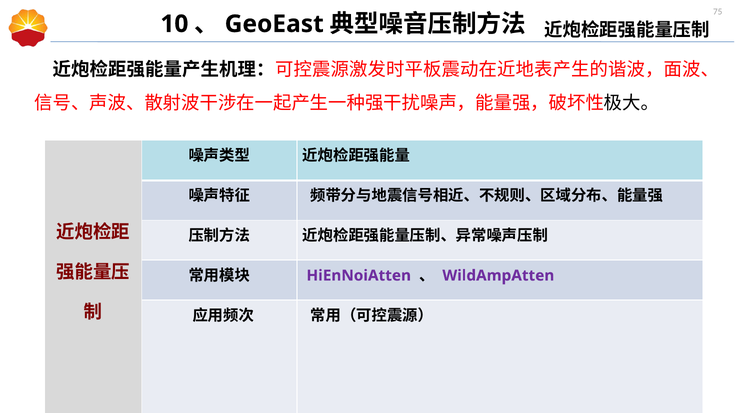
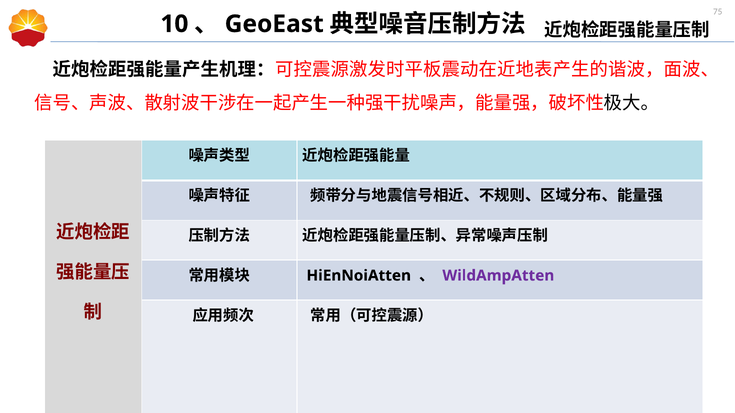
HiEnNoiAtten colour: purple -> black
